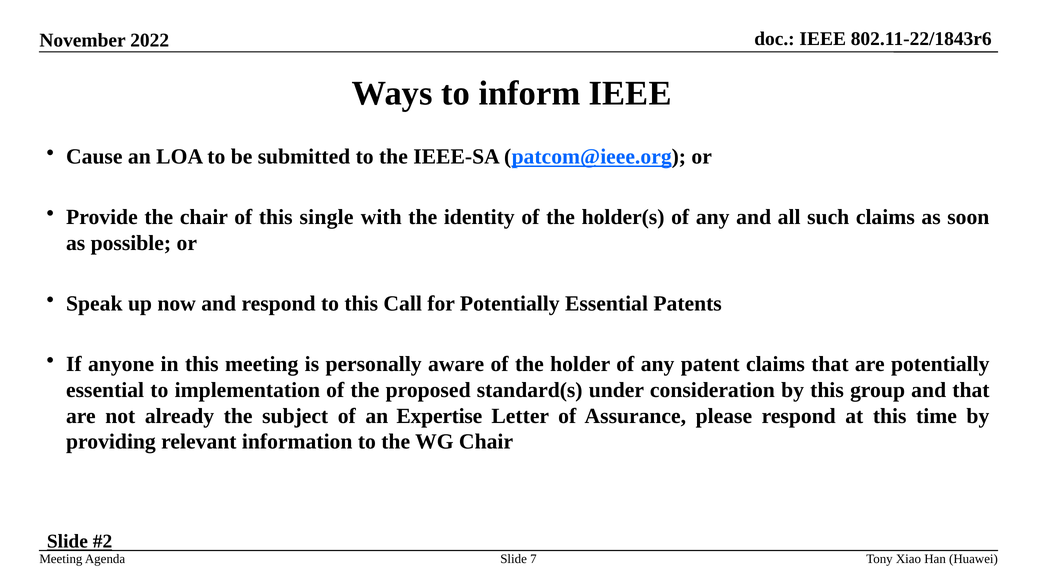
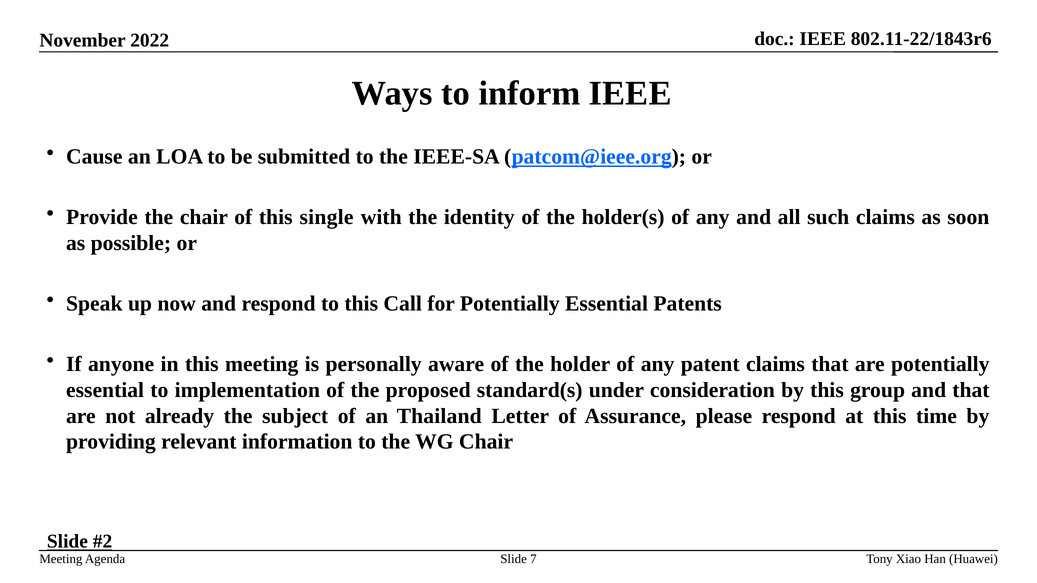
Expertise: Expertise -> Thailand
